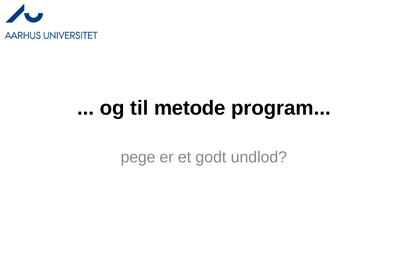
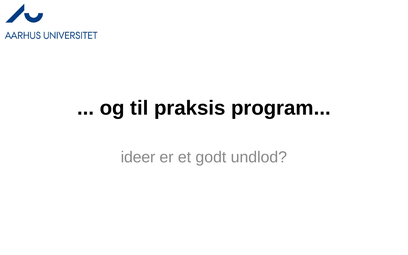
metode: metode -> praksis
pege: pege -> ideer
